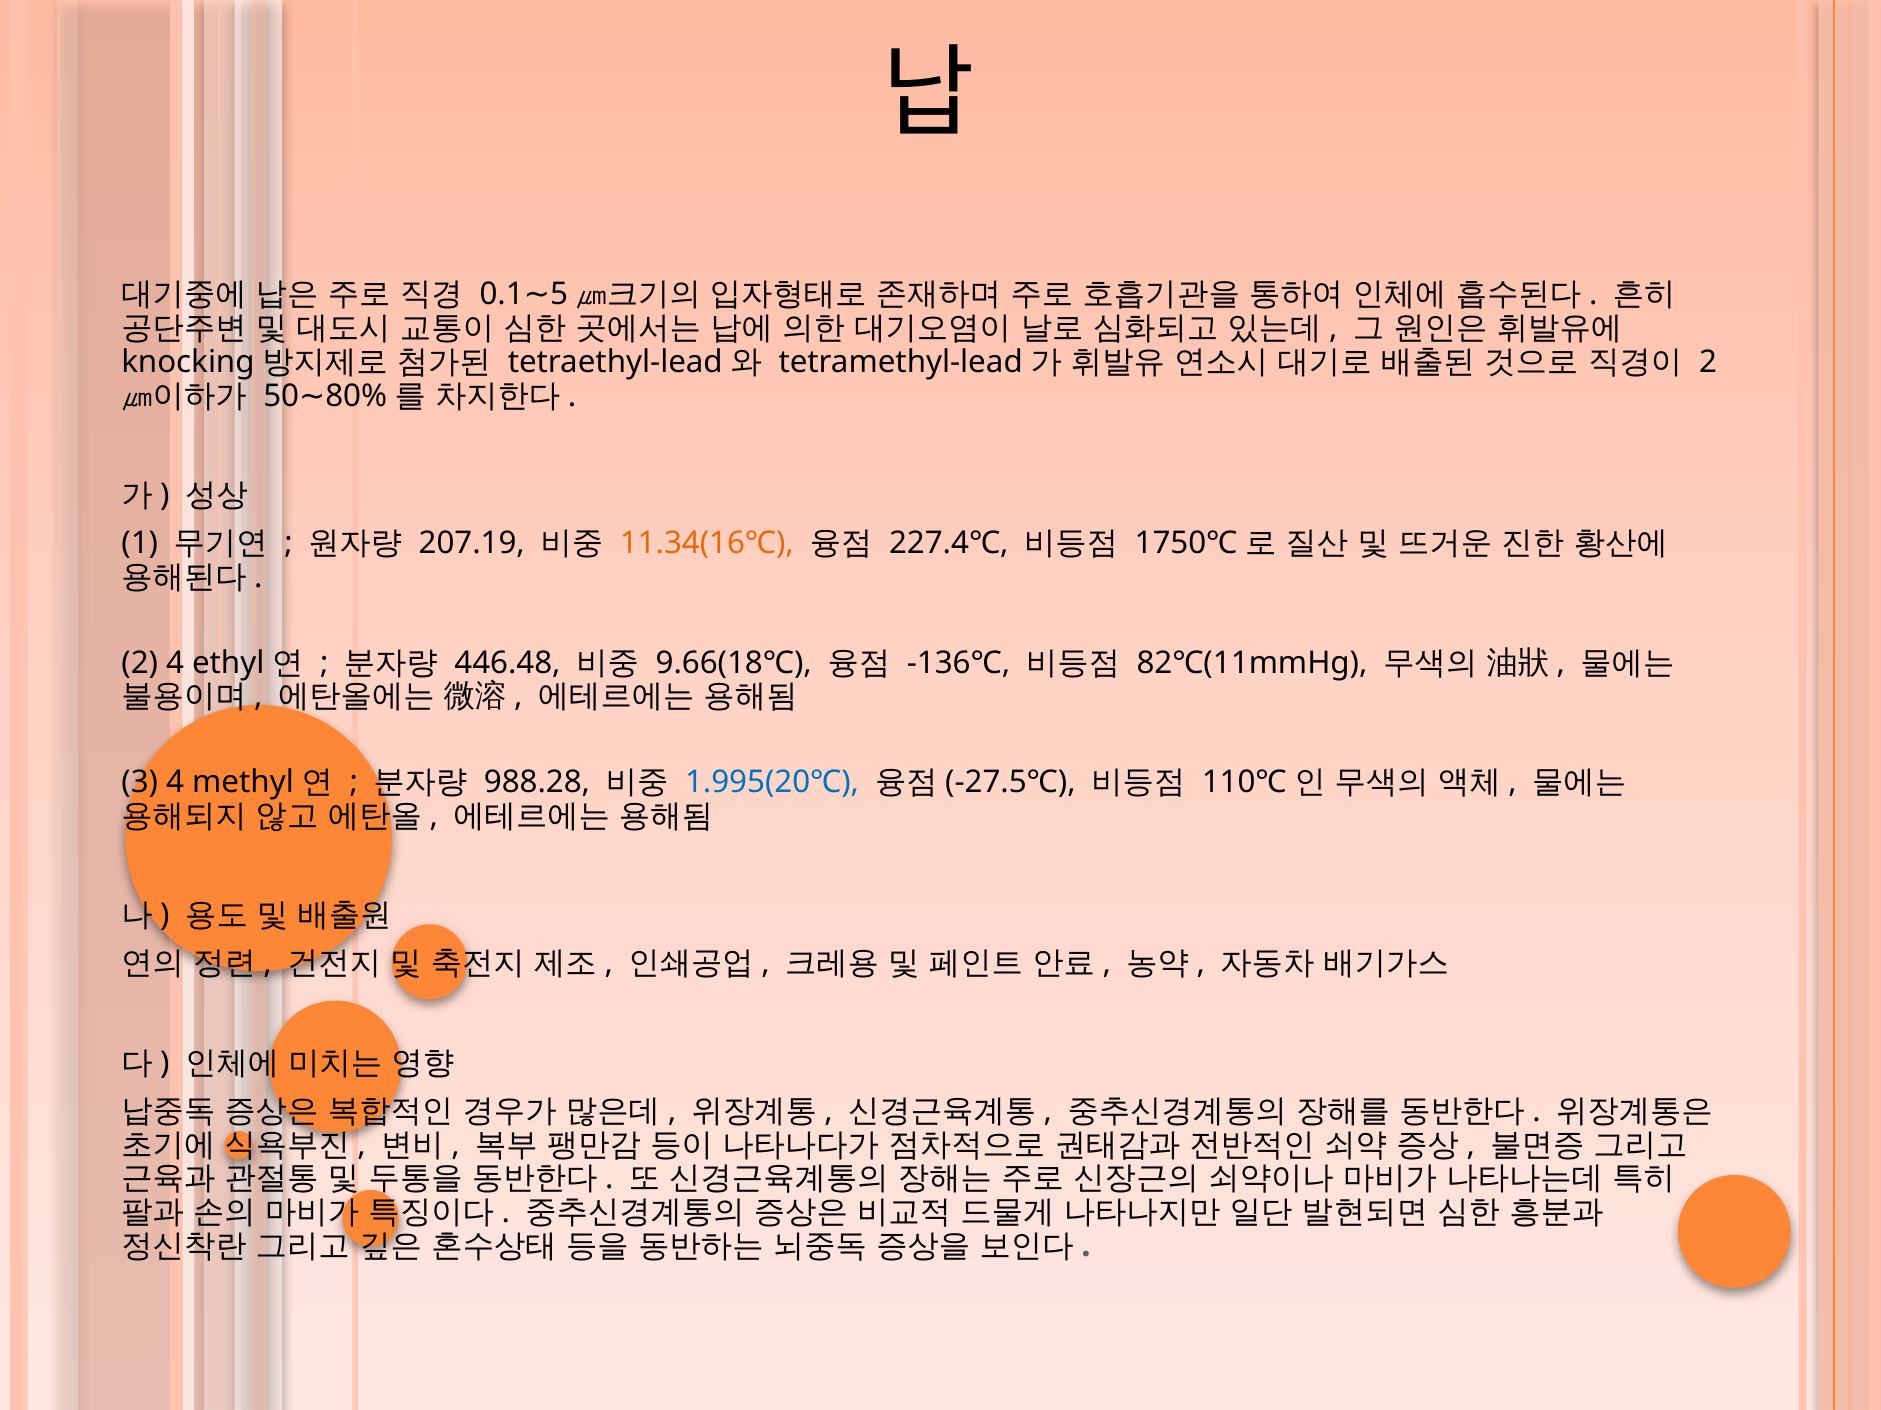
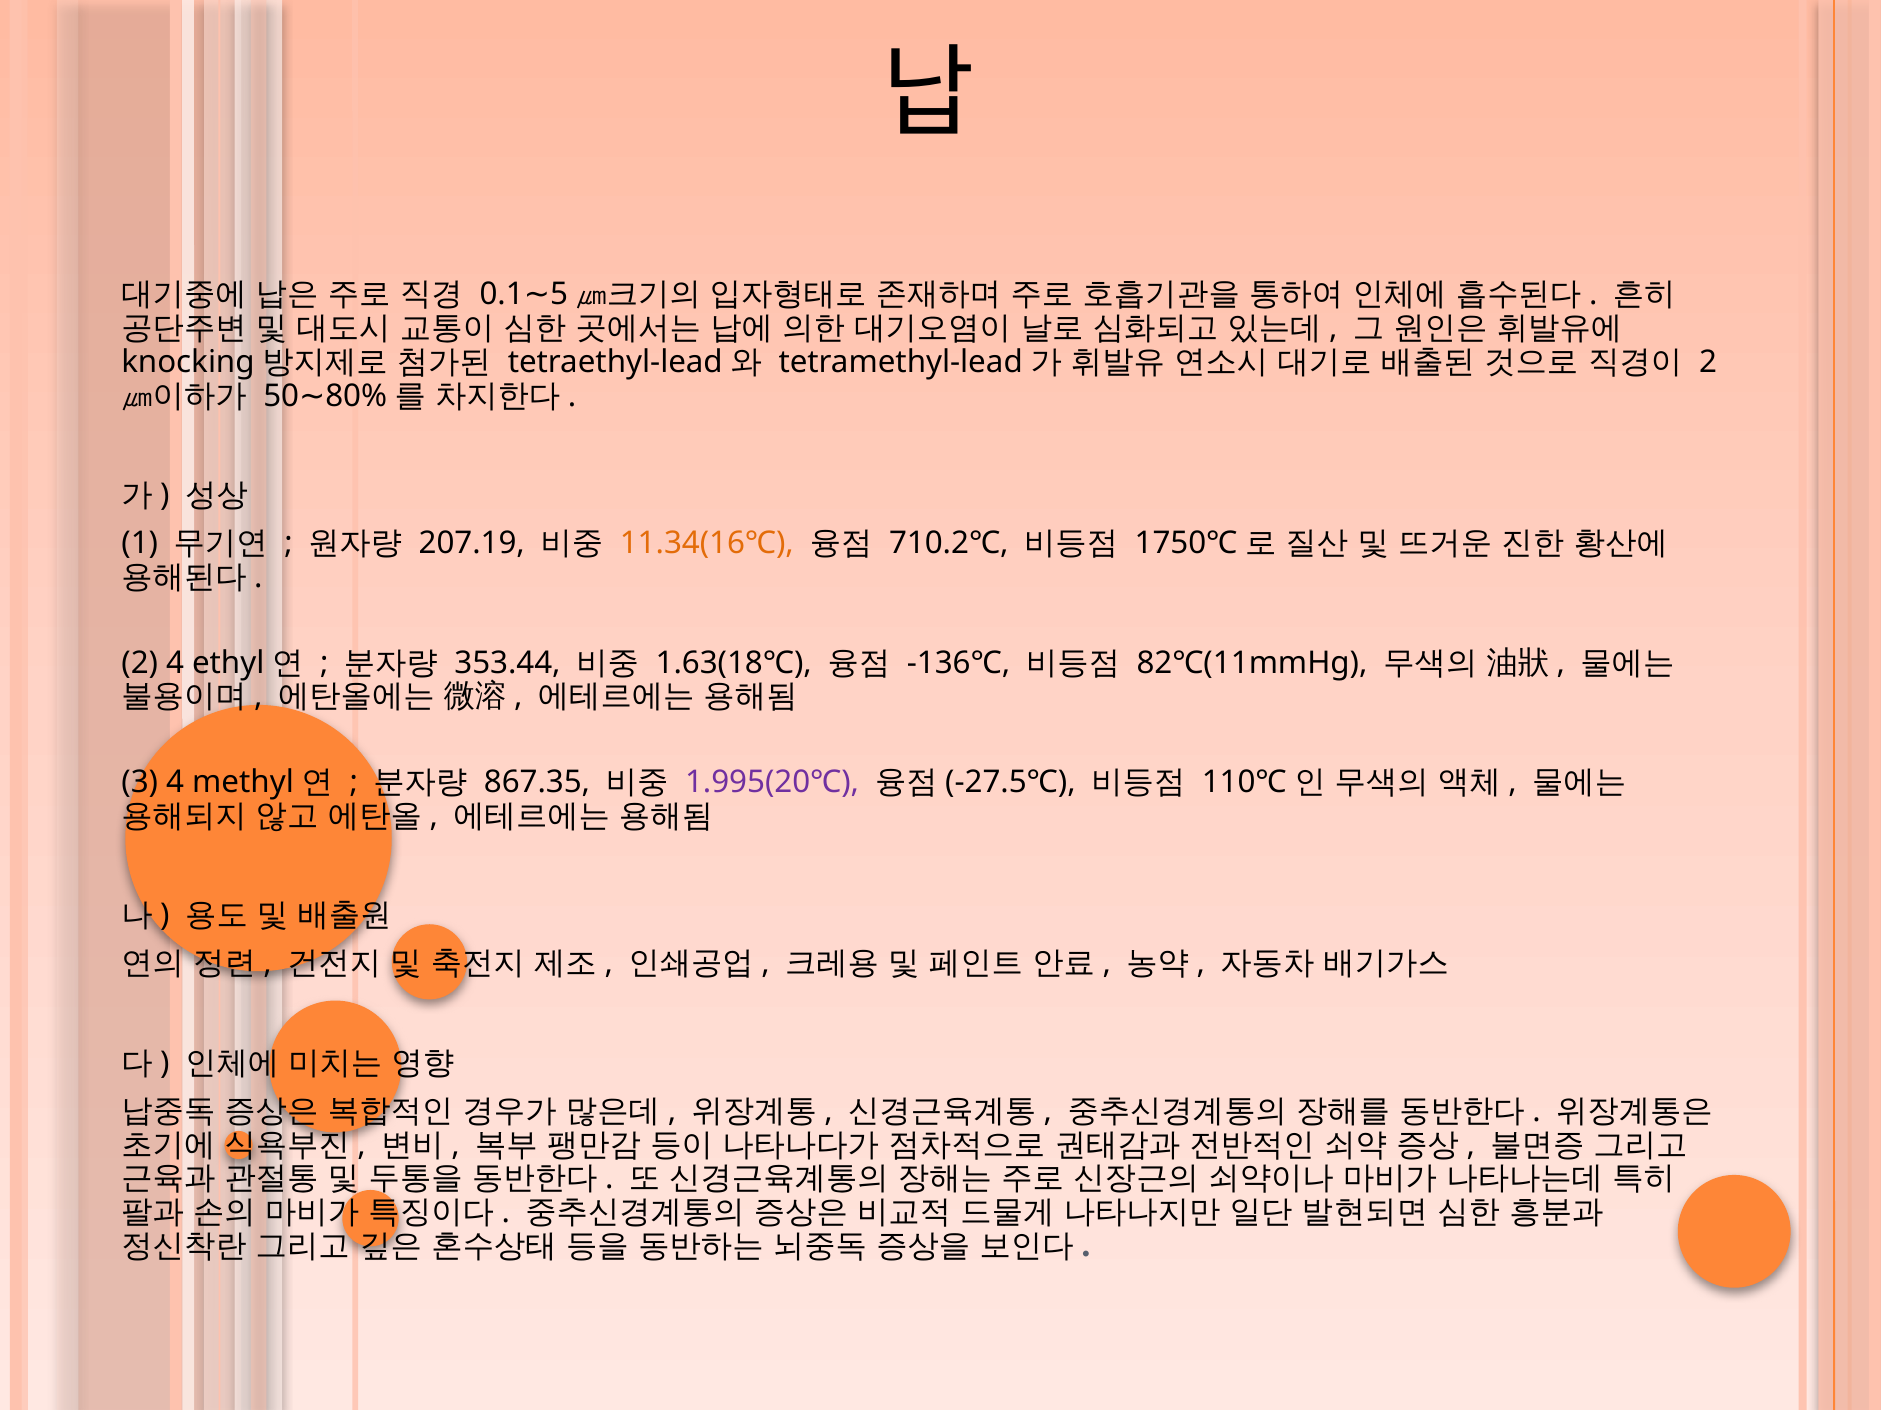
227.4℃: 227.4℃ -> 710.2℃
446.48: 446.48 -> 353.44
9.66(18℃: 9.66(18℃ -> 1.63(18℃
988.28: 988.28 -> 867.35
1.995(20℃ colour: blue -> purple
